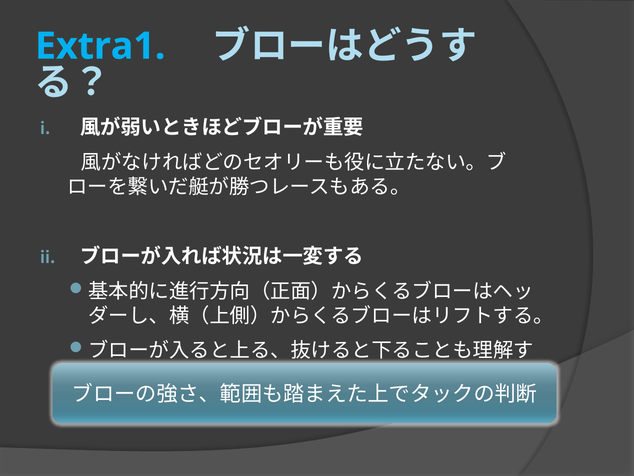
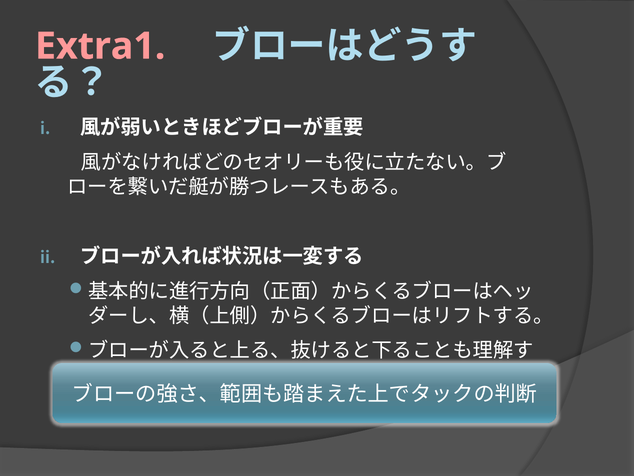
Extra1 colour: light blue -> pink
